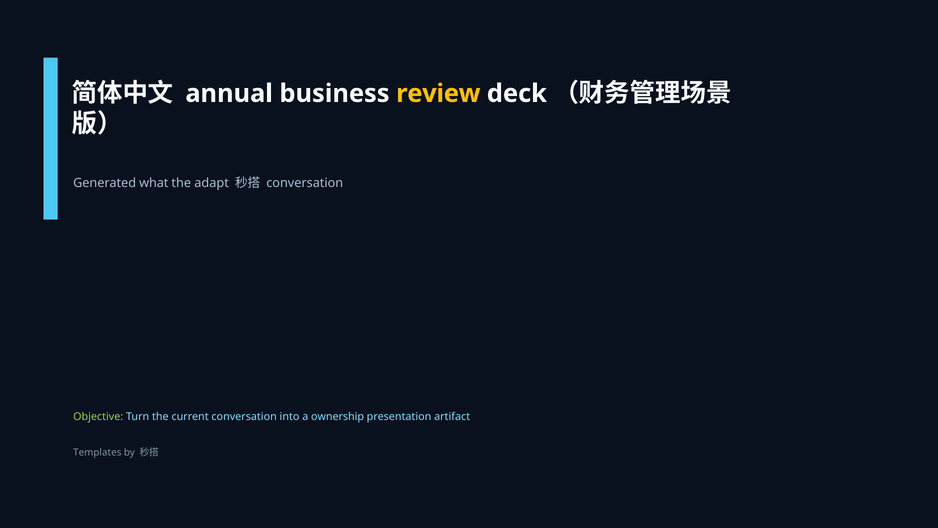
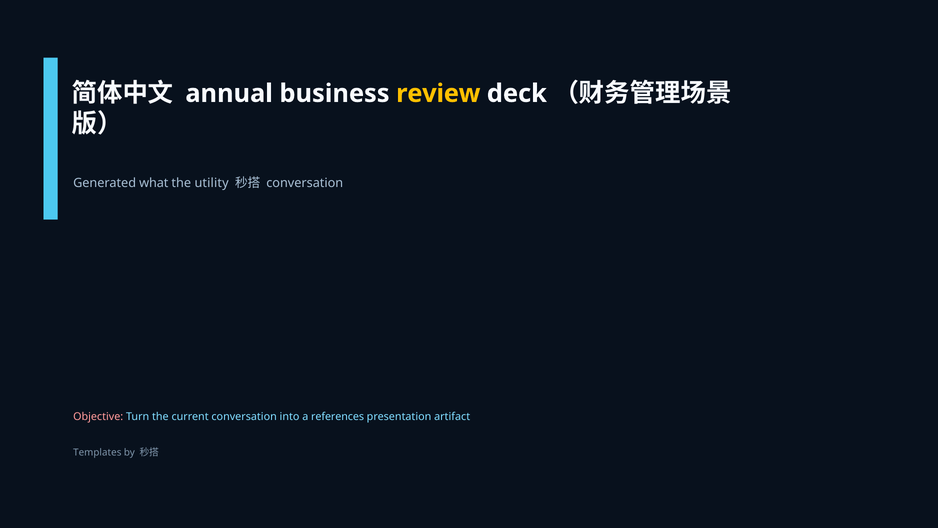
adapt: adapt -> utility
Objective colour: light green -> pink
ownership: ownership -> references
